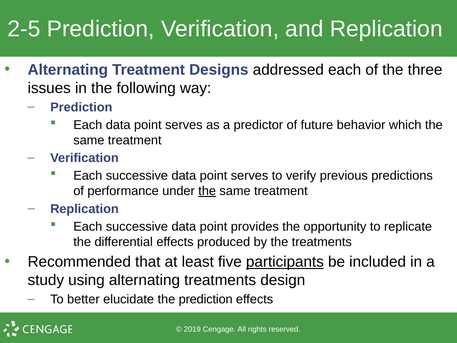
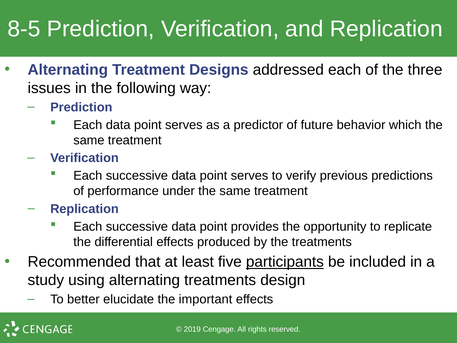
2-5: 2-5 -> 8-5
the at (207, 191) underline: present -> none
the prediction: prediction -> important
